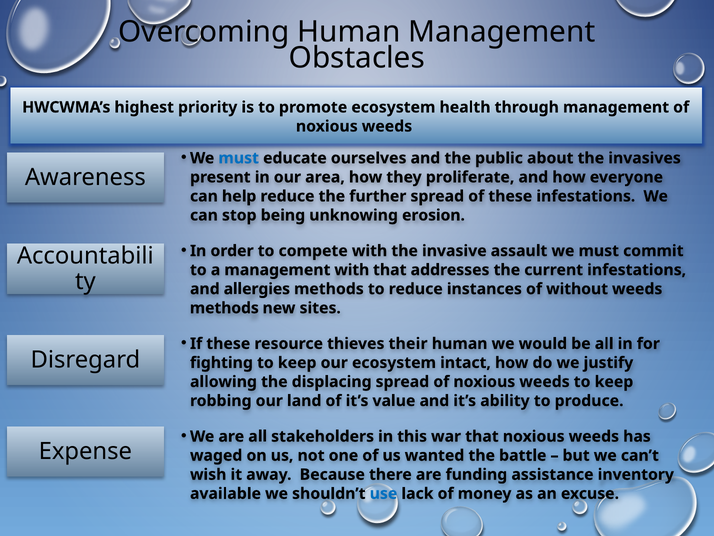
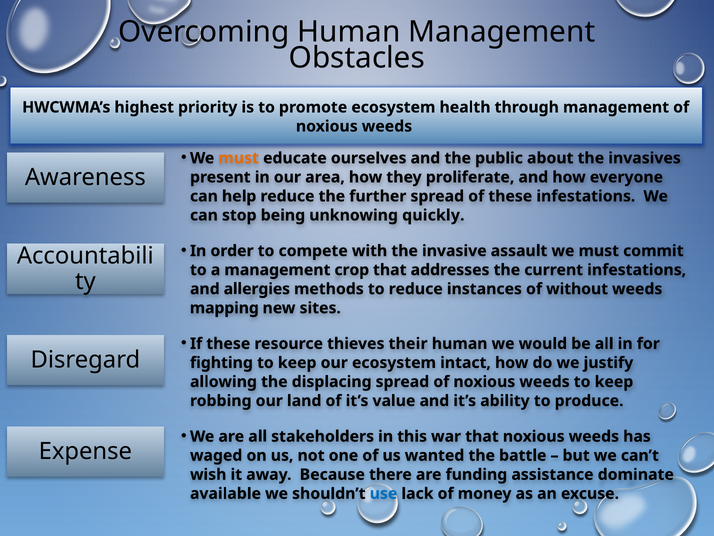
must at (239, 158) colour: blue -> orange
erosion: erosion -> quickly
management with: with -> crop
methods at (224, 308): methods -> mapping
inventory: inventory -> dominate
